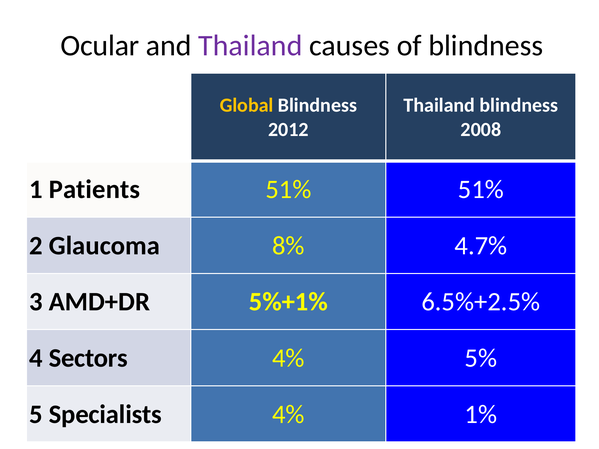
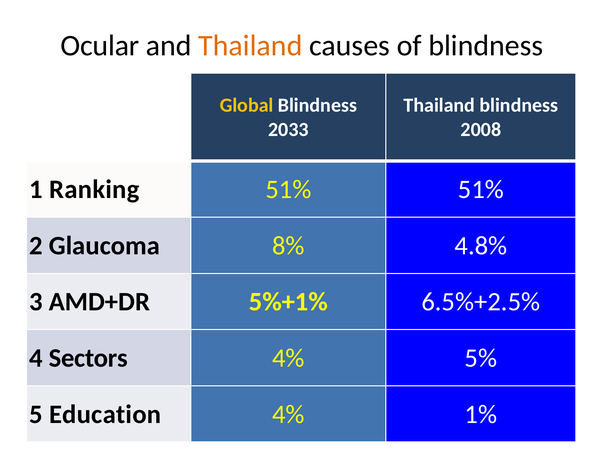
Thailand at (250, 46) colour: purple -> orange
2012: 2012 -> 2033
Patients: Patients -> Ranking
4.7%: 4.7% -> 4.8%
Specialists: Specialists -> Education
